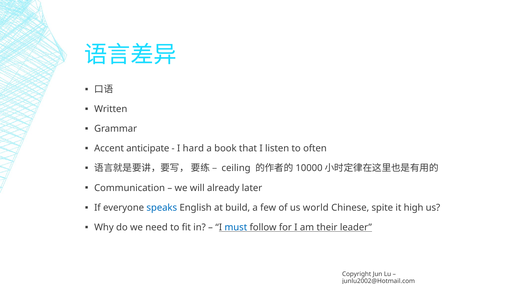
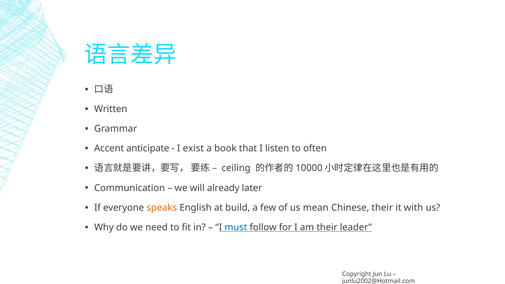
hard: hard -> exist
speaks colour: blue -> orange
world: world -> mean
Chinese spite: spite -> their
high: high -> with
